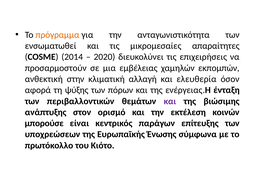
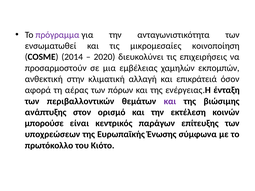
πρόγραμμα colour: orange -> purple
απαραίτητες: απαραίτητες -> κοινοποίηση
ελευθερία: ελευθερία -> επικράτειά
ψύξης: ψύξης -> αέρας
